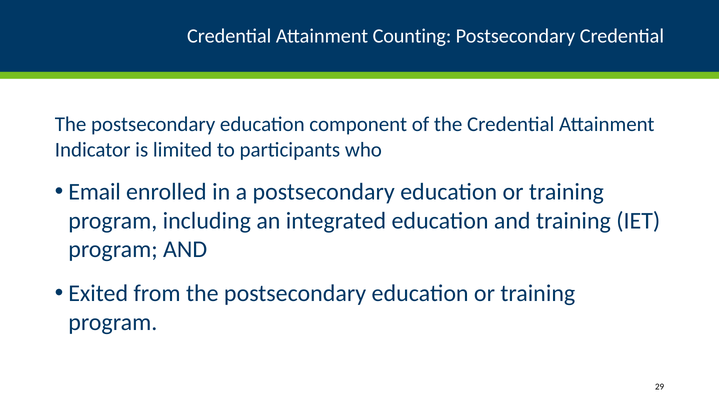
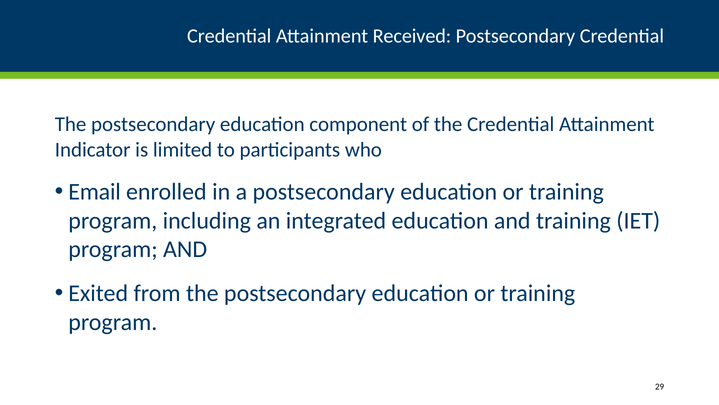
Counting: Counting -> Received
